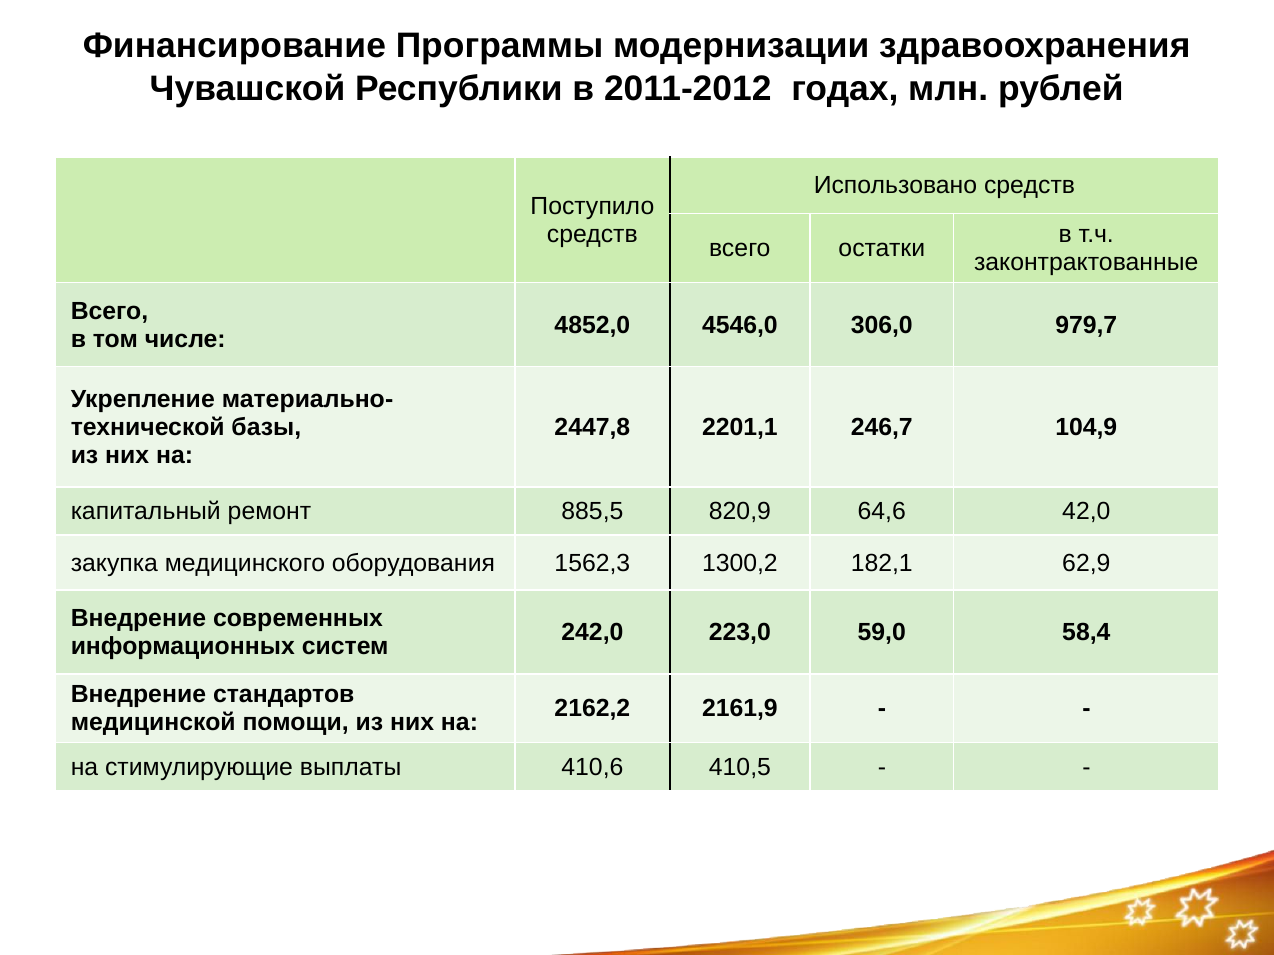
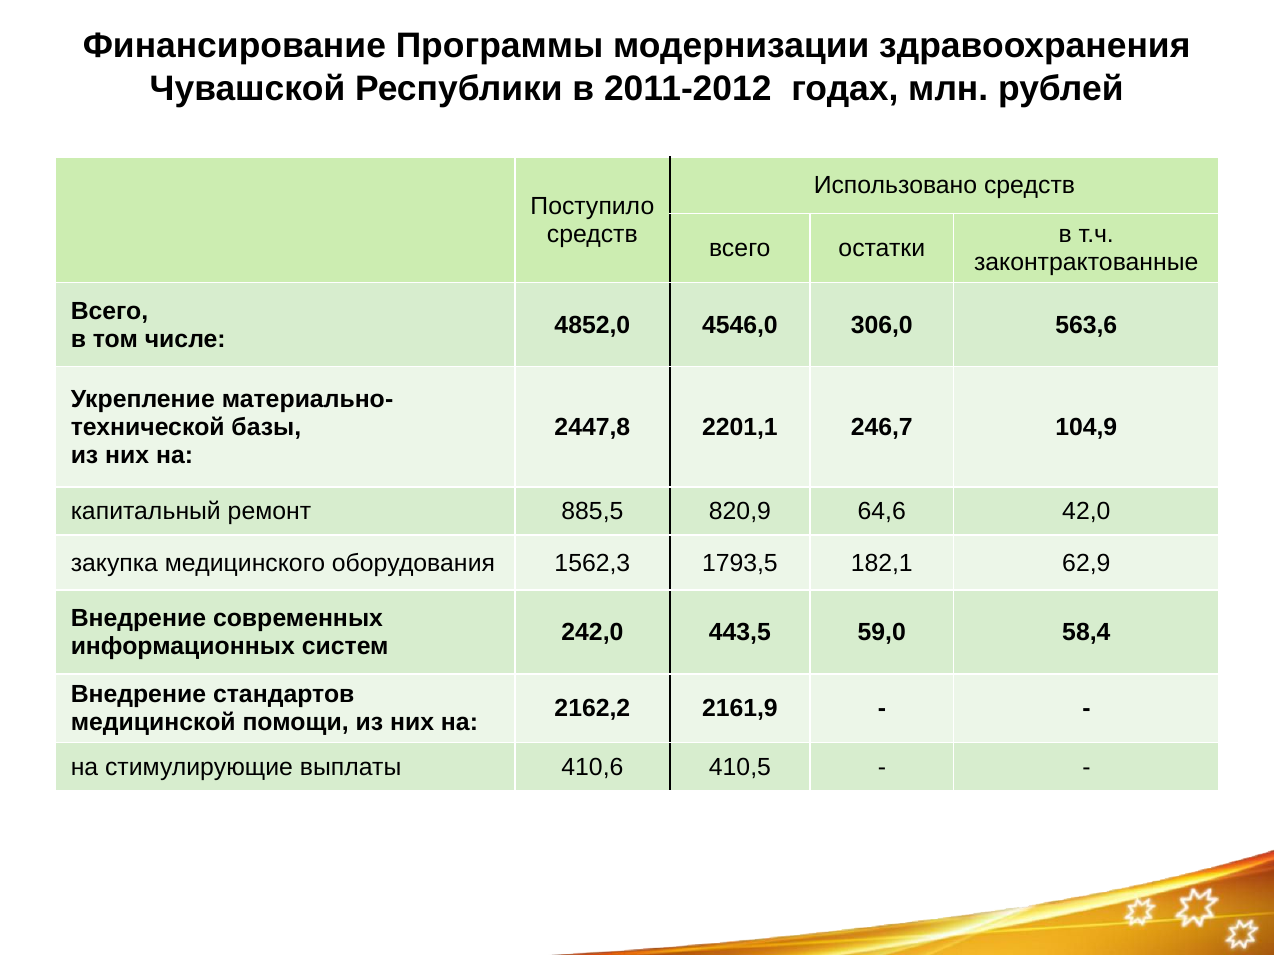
979,7: 979,7 -> 563,6
1300,2: 1300,2 -> 1793,5
223,0: 223,0 -> 443,5
